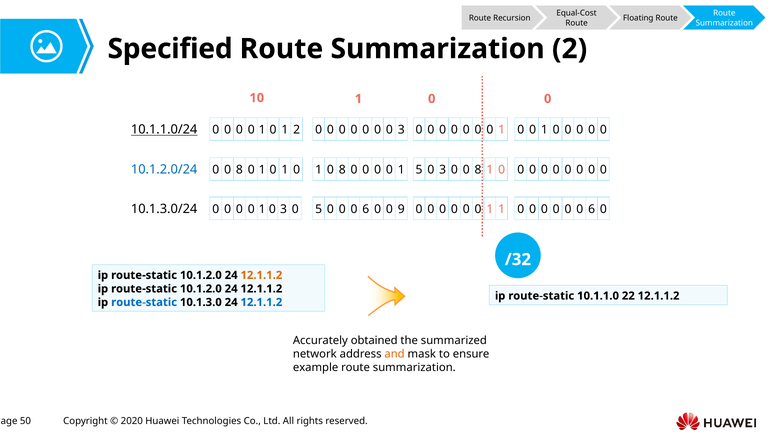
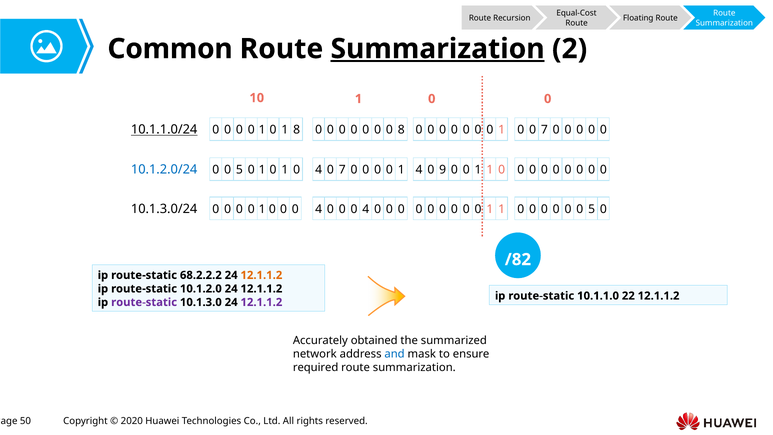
Specified: Specified -> Common
Summarization at (438, 49) underline: none -> present
1 2: 2 -> 8
0 0 3: 3 -> 8
1 0 0 1: 1 -> 7
8 at (239, 170): 8 -> 5
1 at (319, 170): 1 -> 4
8 at (342, 170): 8 -> 7
1 5: 5 -> 4
3 at (443, 170): 3 -> 9
8 at (478, 170): 8 -> 1
3 at (284, 209): 3 -> 0
5 at (319, 209): 5 -> 4
6 at (366, 209): 6 -> 4
9 at (401, 209): 9 -> 0
6 at (592, 209): 6 -> 5
/32: /32 -> /82
10.1.2.0 at (201, 275): 10.1.2.0 -> 68.2.2.2
route-static at (144, 302) colour: blue -> purple
12.1.1.2 at (261, 302) colour: blue -> purple
and colour: orange -> blue
example: example -> required
